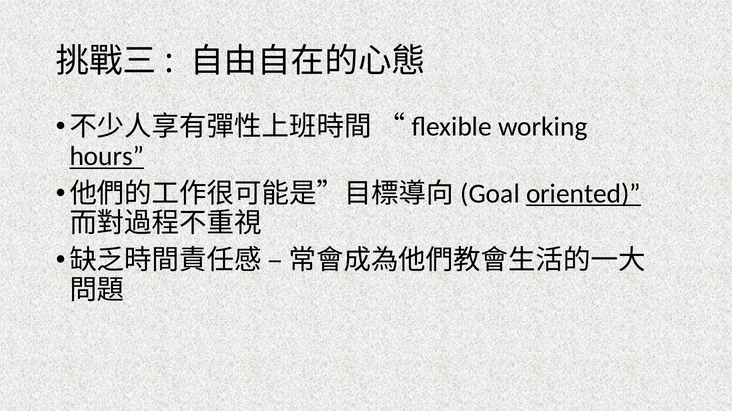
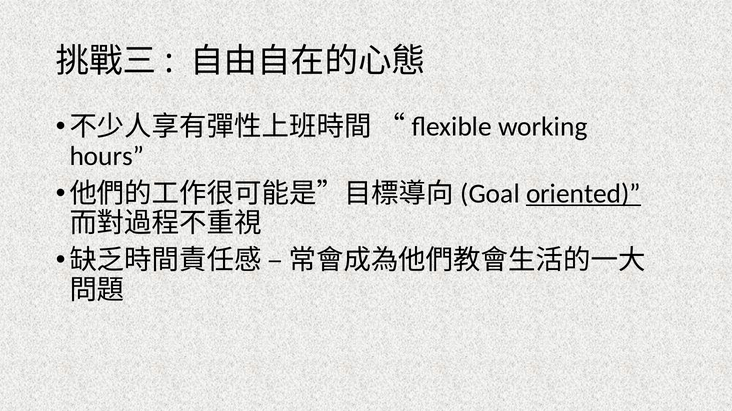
hours underline: present -> none
